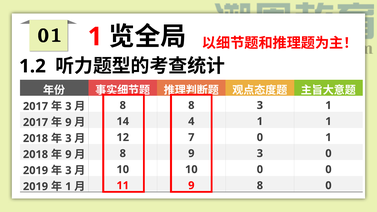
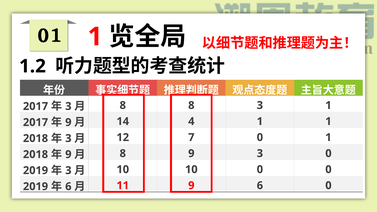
1 at (68, 187): 1 -> 6
8 at (260, 186): 8 -> 6
